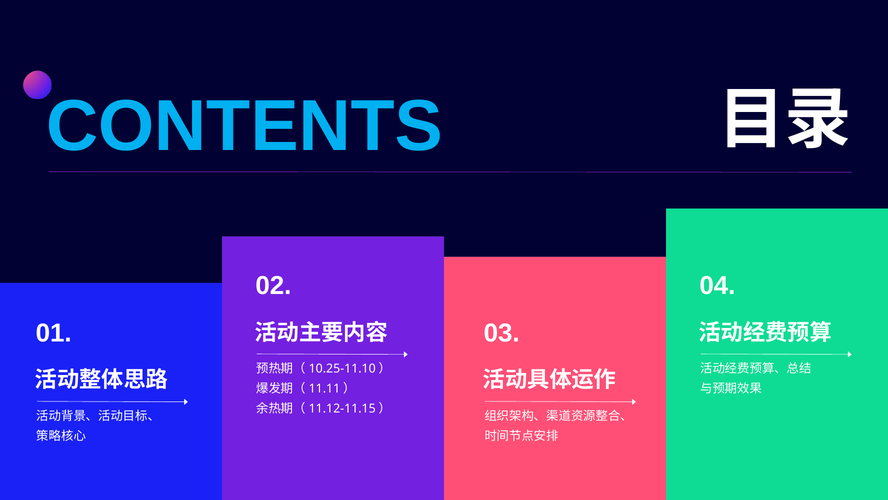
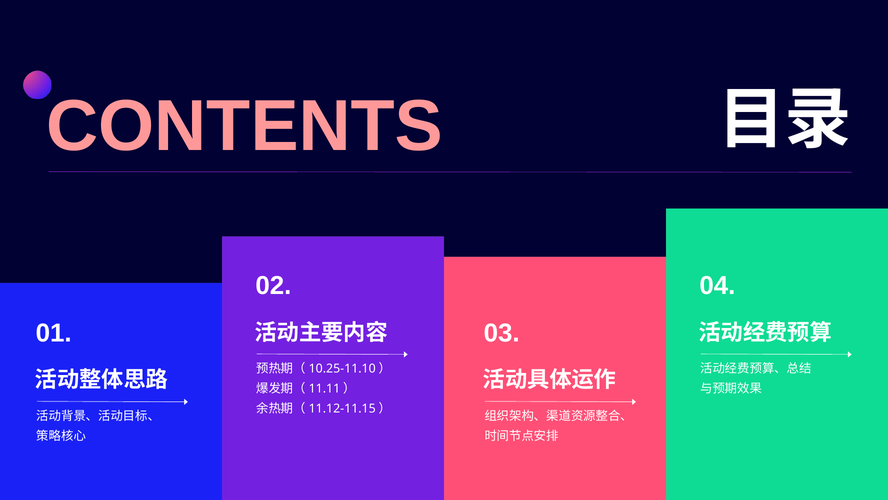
CONTENTS colour: light blue -> pink
